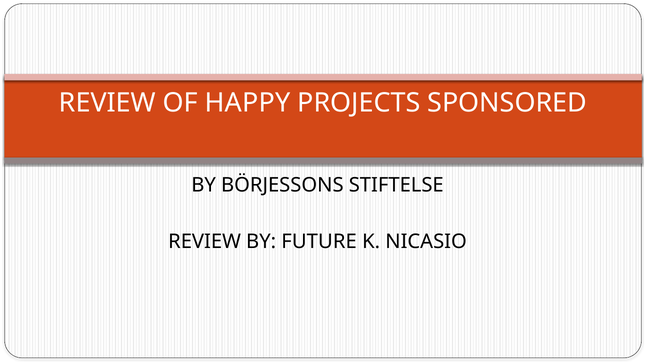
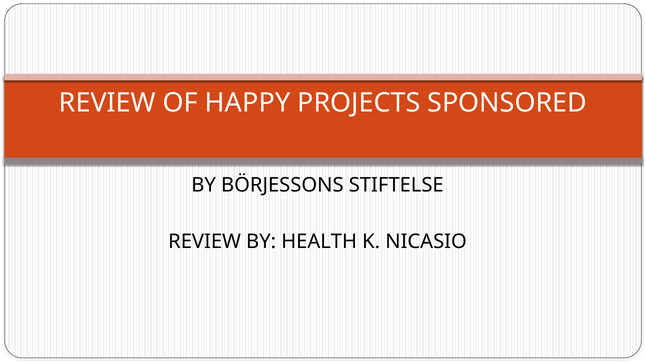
FUTURE: FUTURE -> HEALTH
